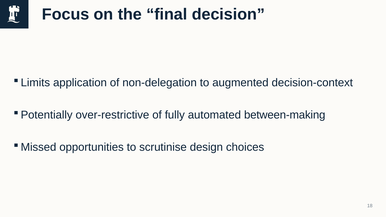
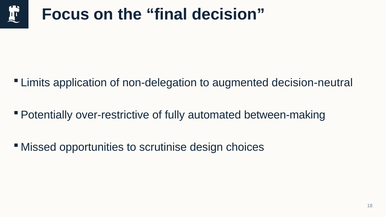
decision-context: decision-context -> decision-neutral
